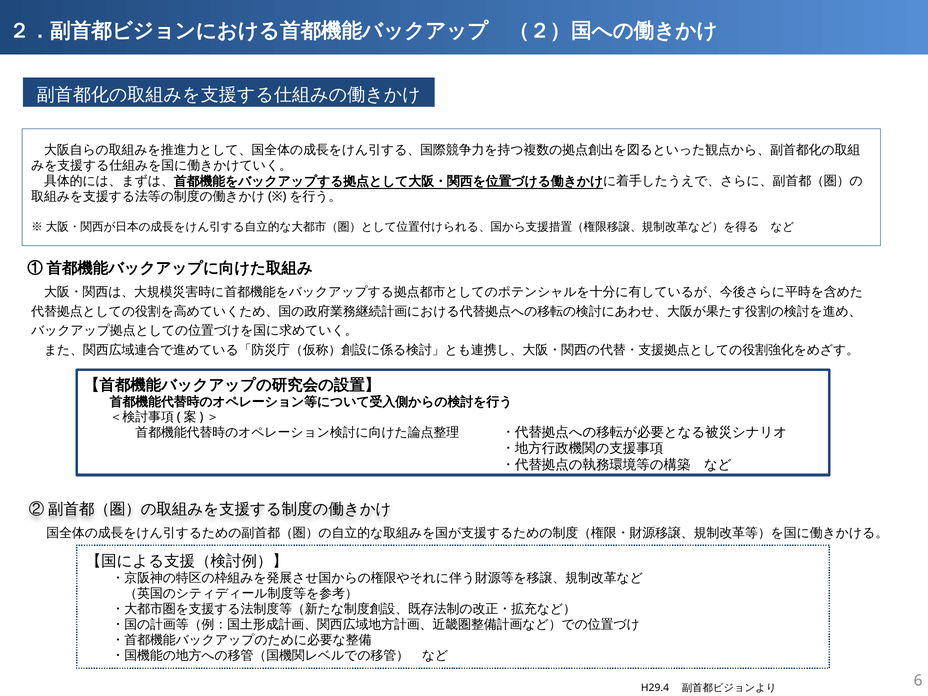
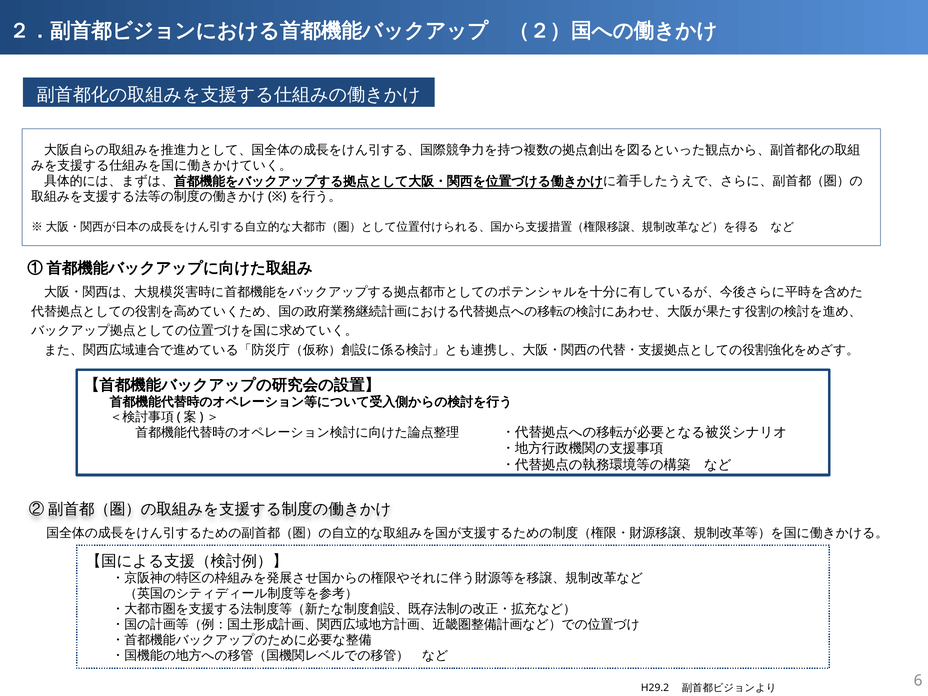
H29.4: H29.4 -> H29.2
